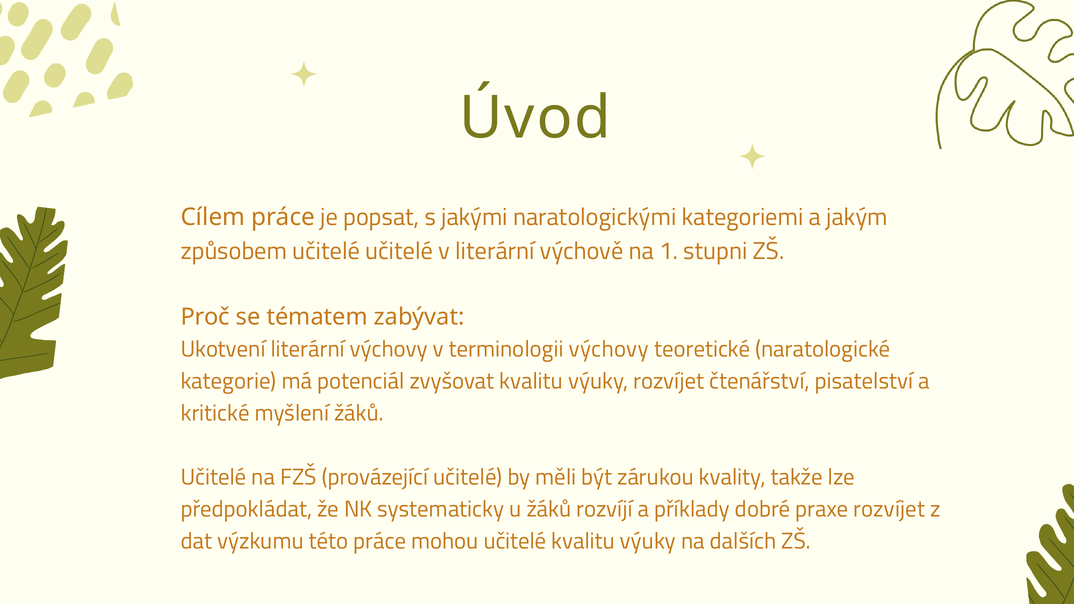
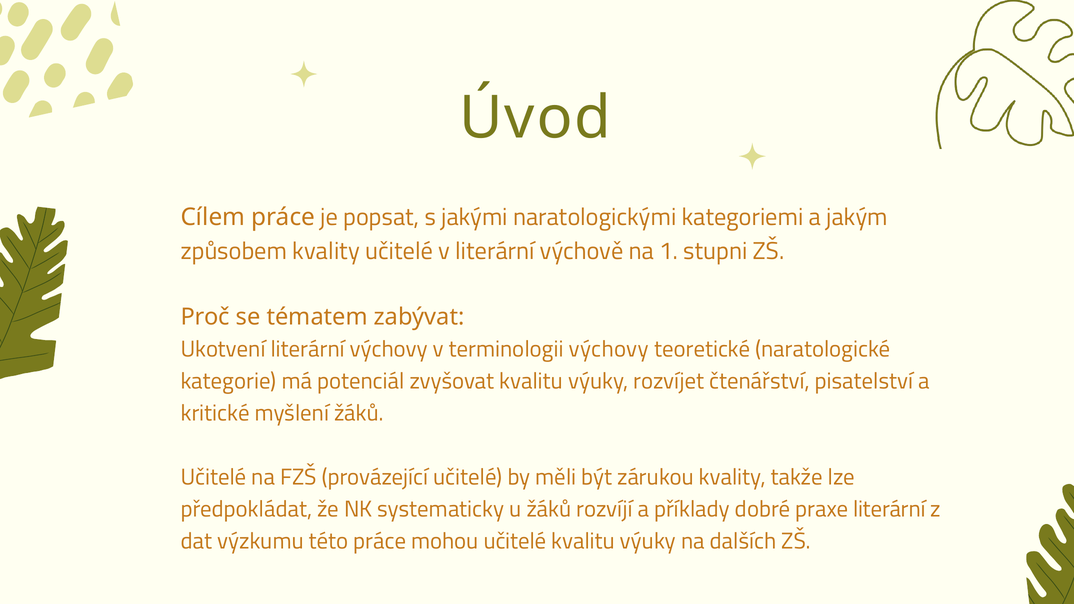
způsobem učitelé: učitelé -> kvality
praxe rozvíjet: rozvíjet -> literární
